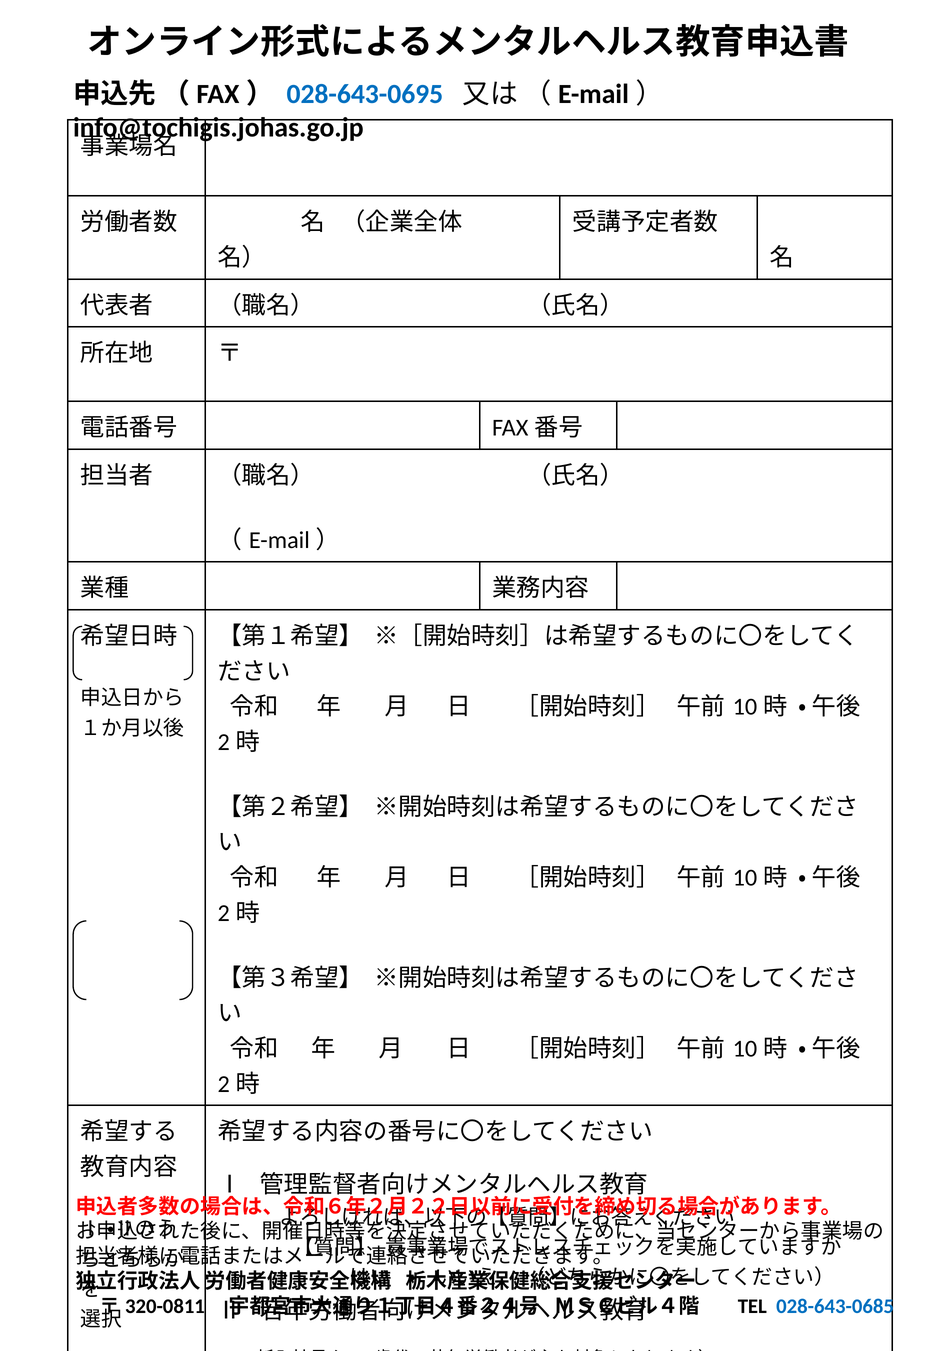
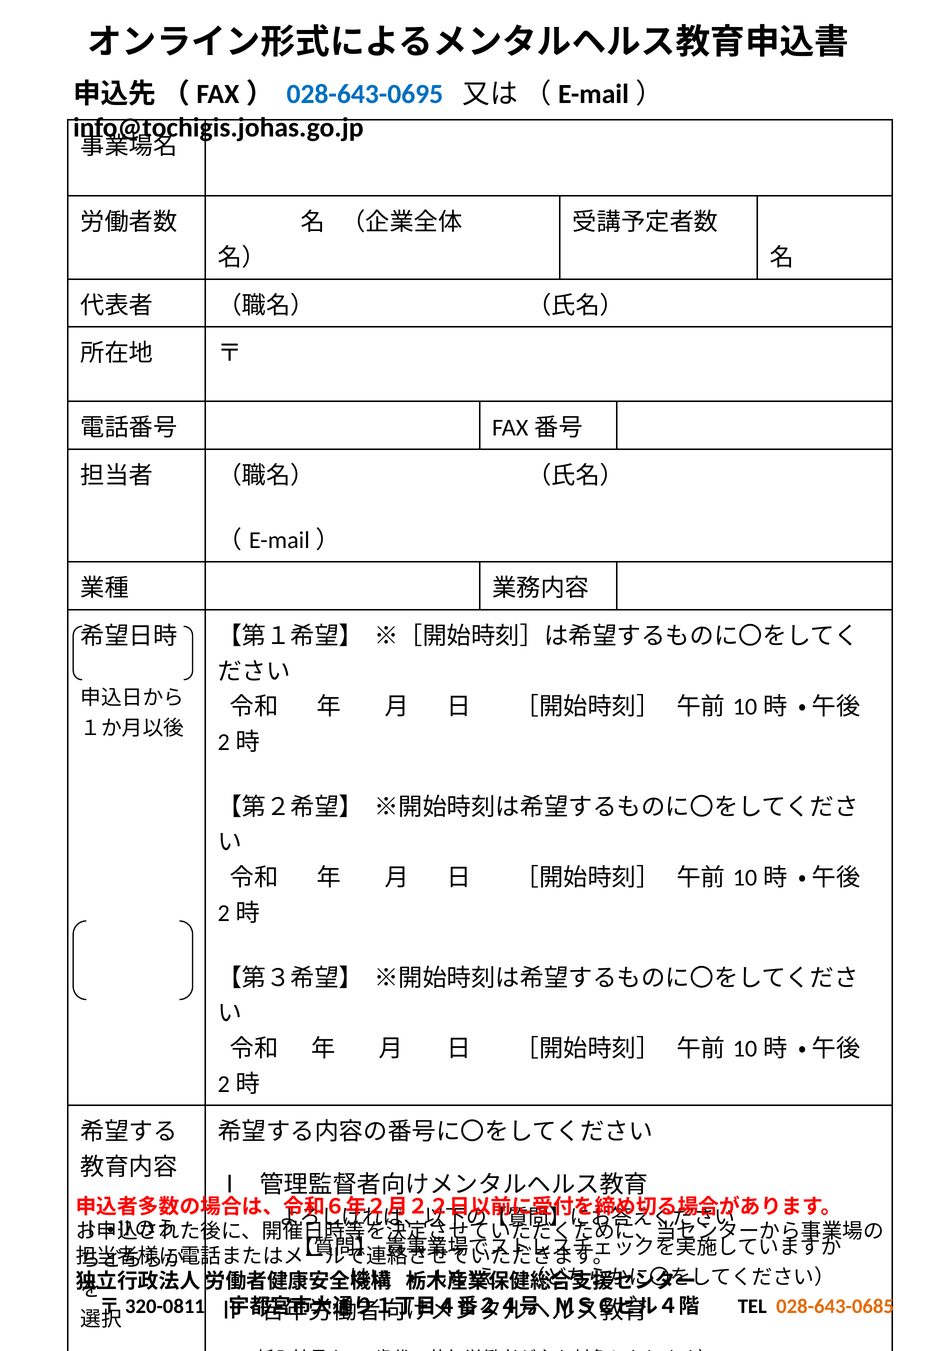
028-643-0685 colour: blue -> orange
